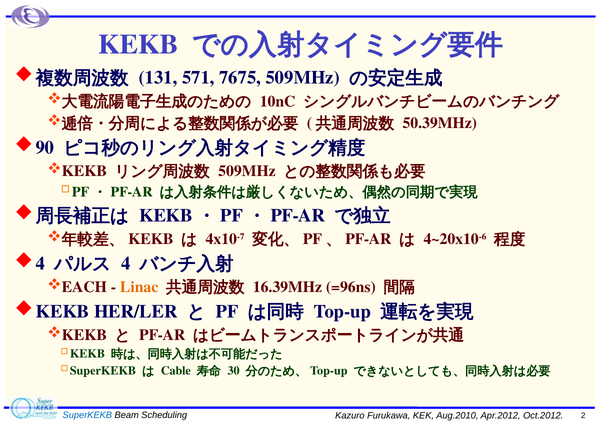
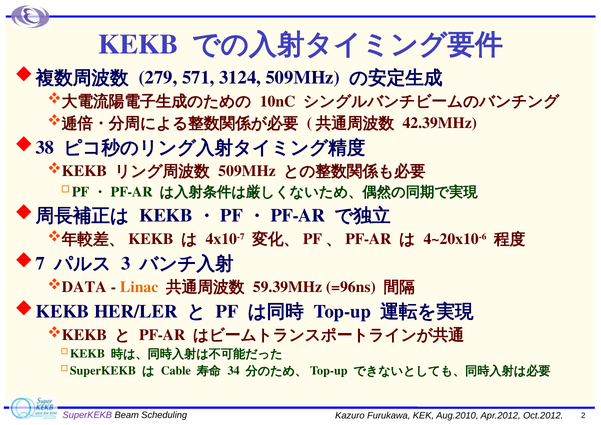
131: 131 -> 279
7675: 7675 -> 3124
50.39MHz: 50.39MHz -> 42.39MHz
90: 90 -> 38
4 at (40, 264): 4 -> 7
4 at (126, 264): 4 -> 3
EACH: EACH -> DATA
16.39MHz: 16.39MHz -> 59.39MHz
30: 30 -> 34
SuperKEKB at (87, 415) colour: blue -> purple
